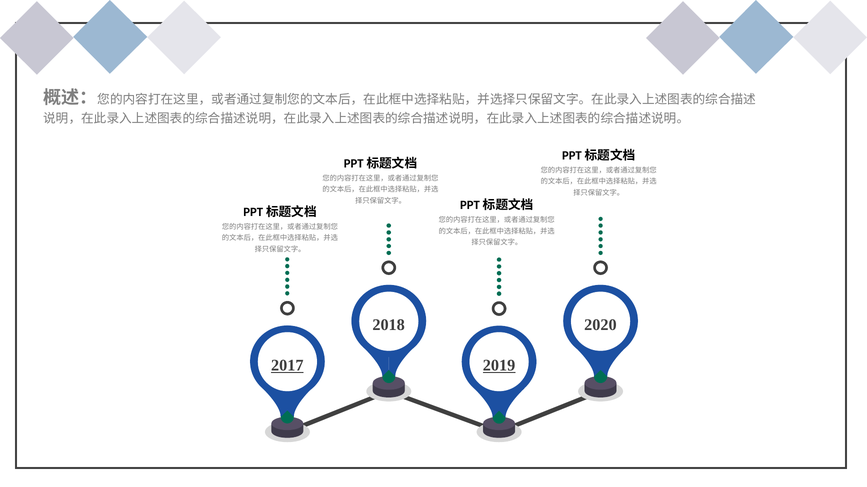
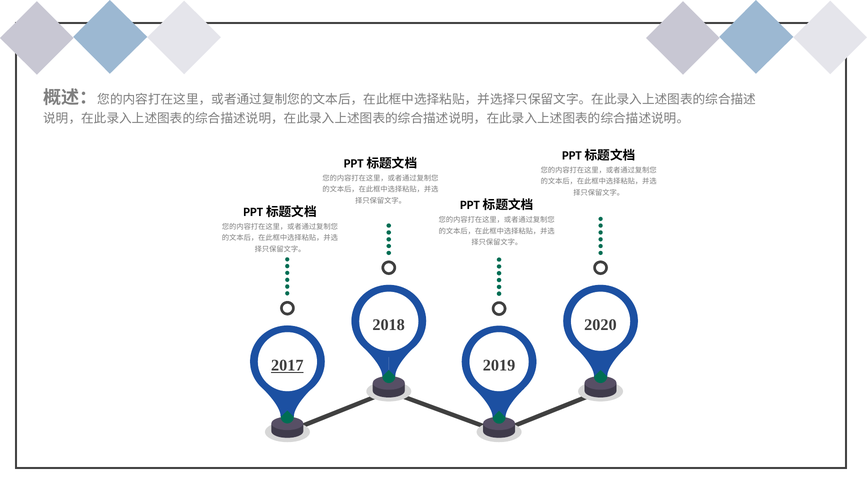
2019 underline: present -> none
